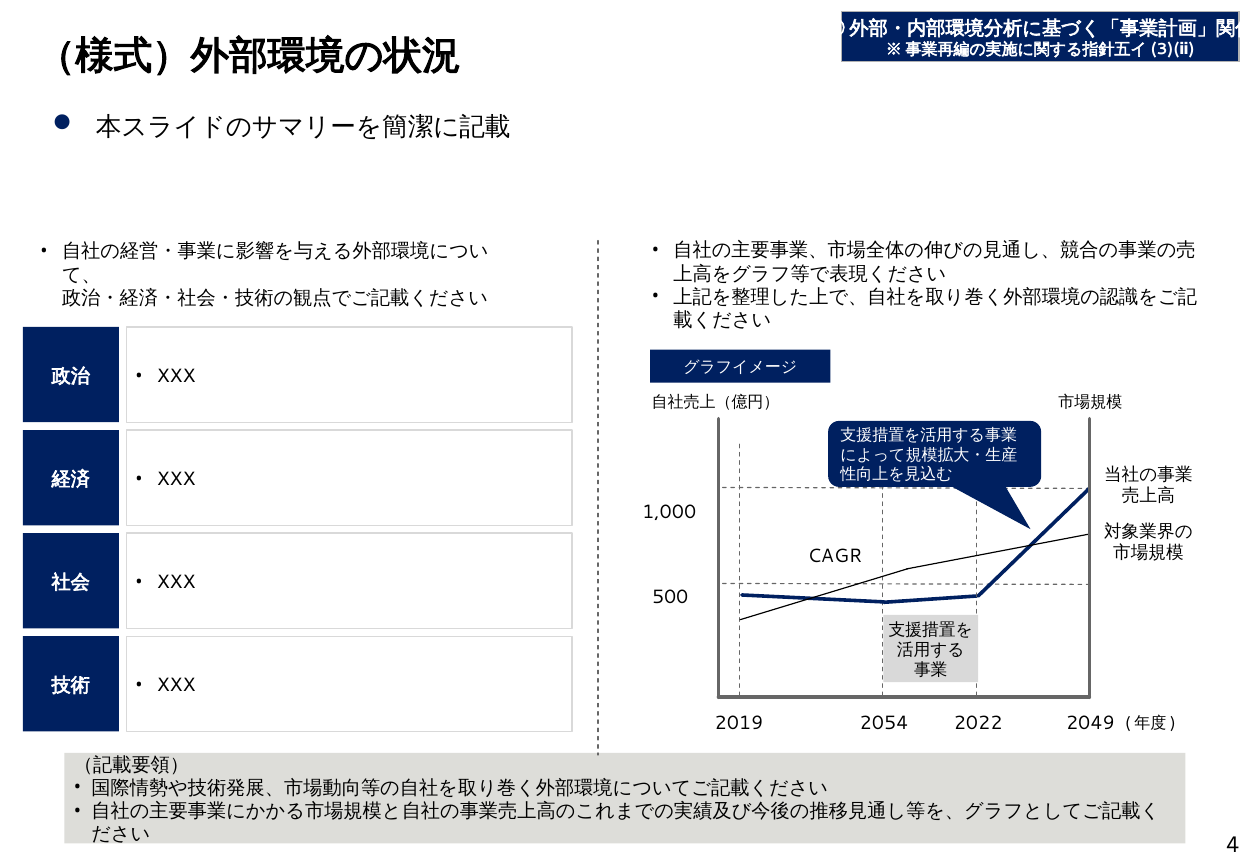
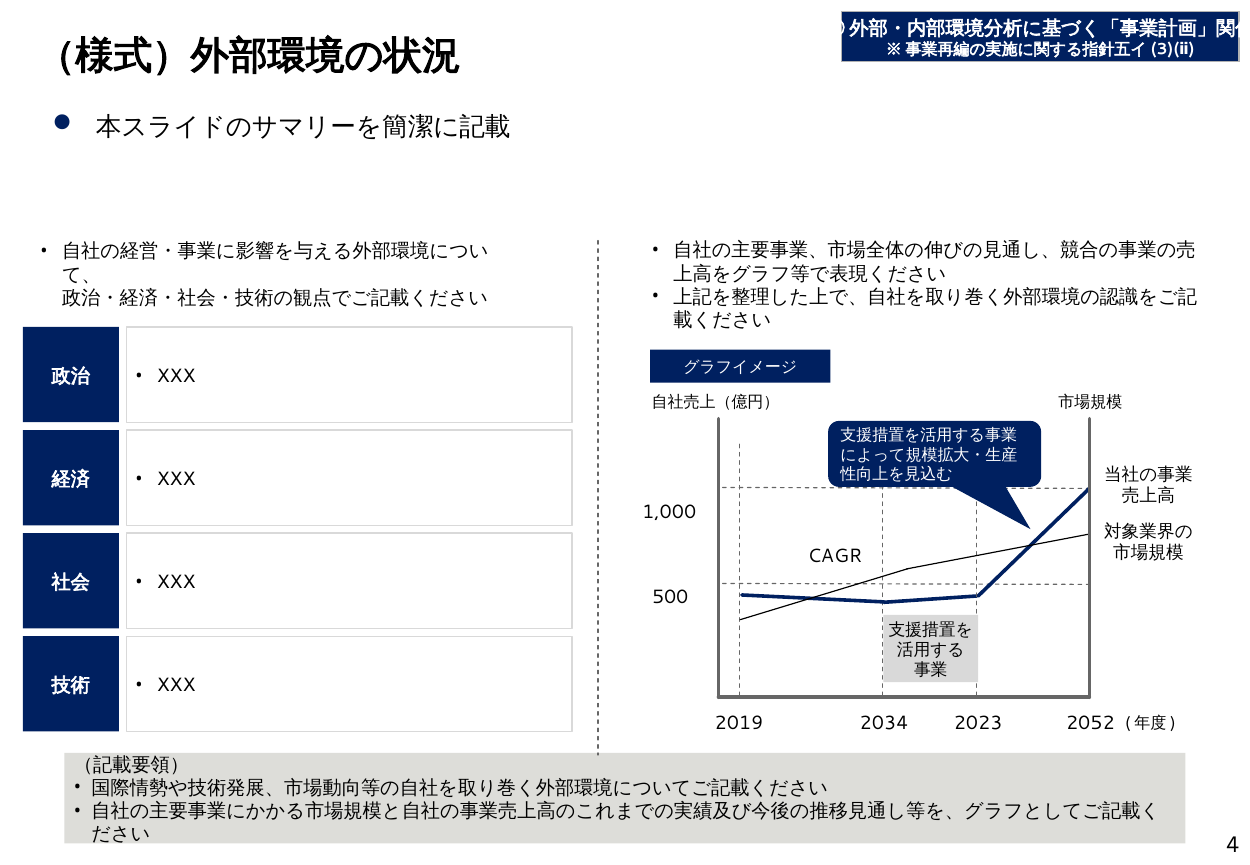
2054: 2054 -> 2034
2022: 2022 -> 2023
2049: 2049 -> 2052
